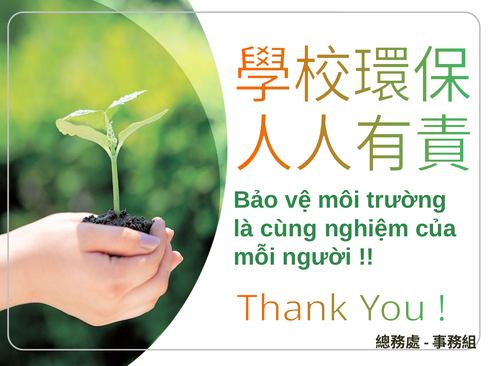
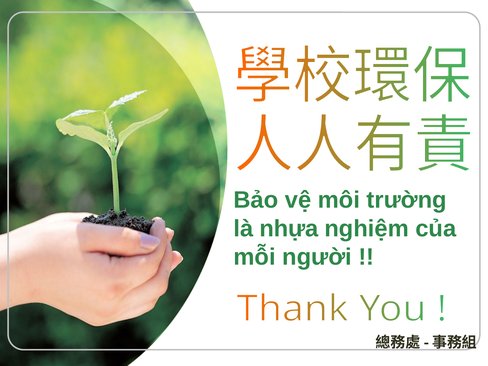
cùng: cùng -> nhựa
